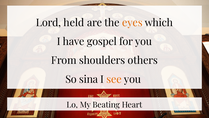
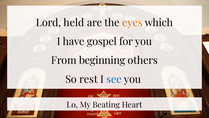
shoulders: shoulders -> beginning
sina: sina -> rest
see colour: orange -> blue
